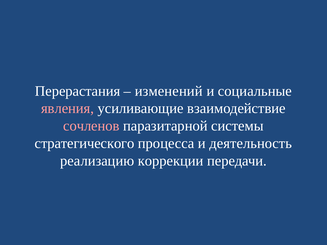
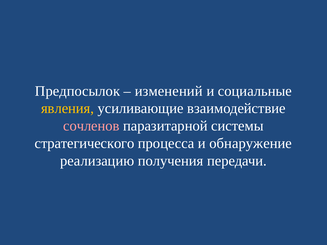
Перерастания: Перерастания -> Предпосылок
явления colour: pink -> yellow
деятельность: деятельность -> обнаружение
коррекции: коррекции -> получения
